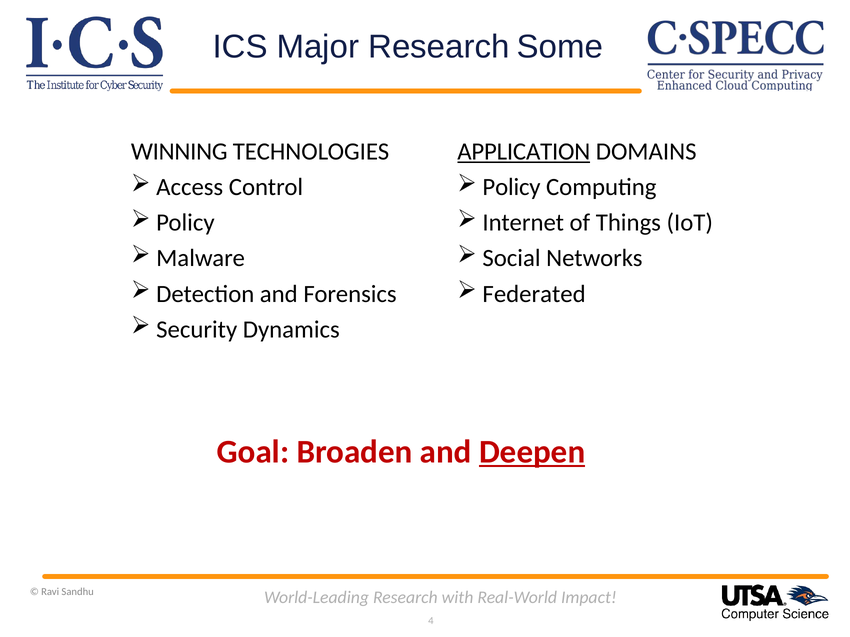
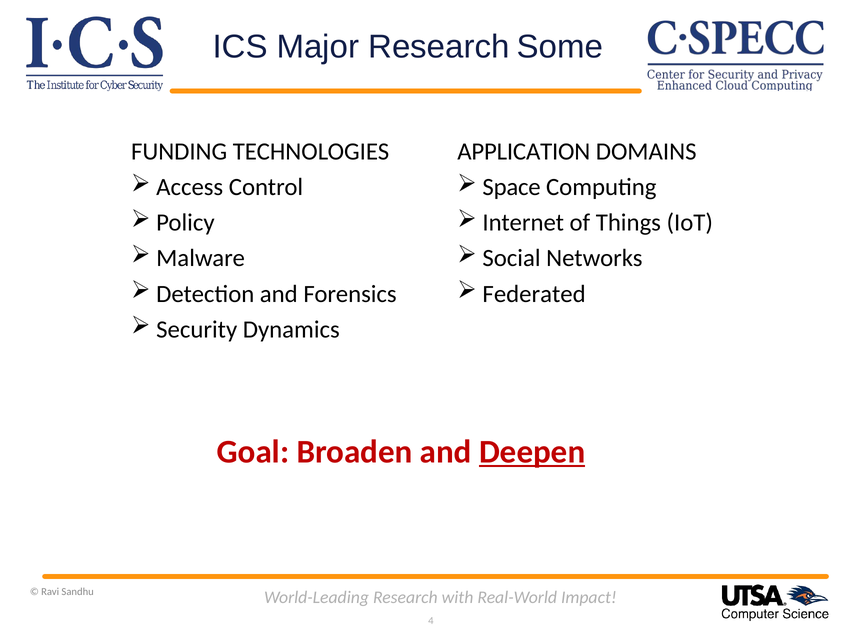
WINNING: WINNING -> FUNDING
APPLICATION underline: present -> none
Policy at (512, 187): Policy -> Space
